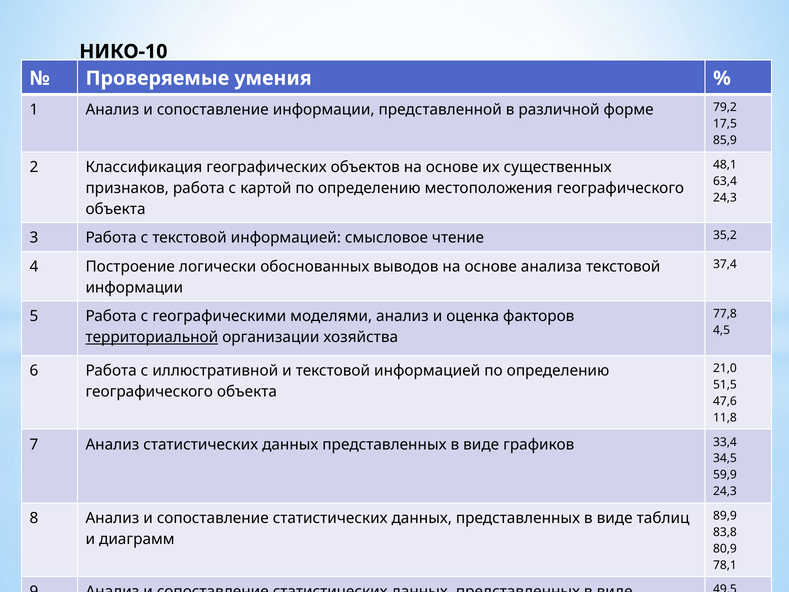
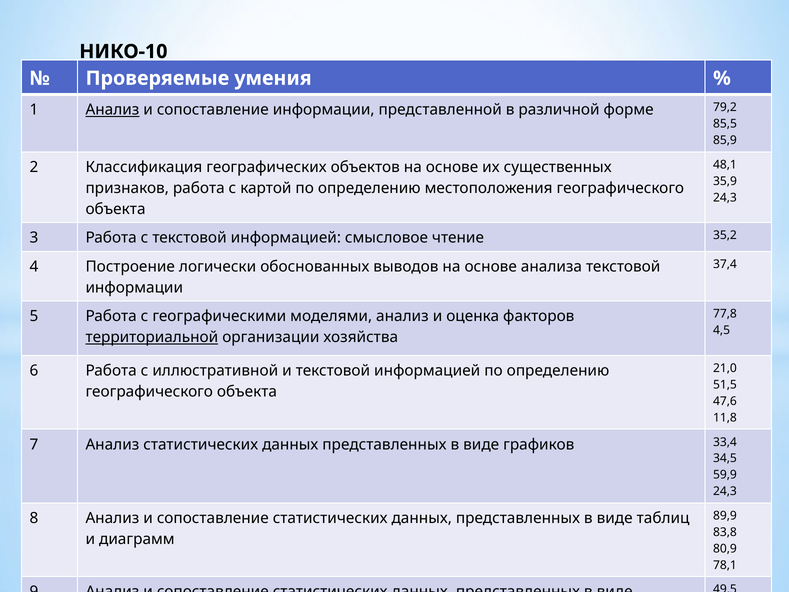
Анализ at (112, 110) underline: none -> present
17,5: 17,5 -> 85,5
63,4: 63,4 -> 35,9
